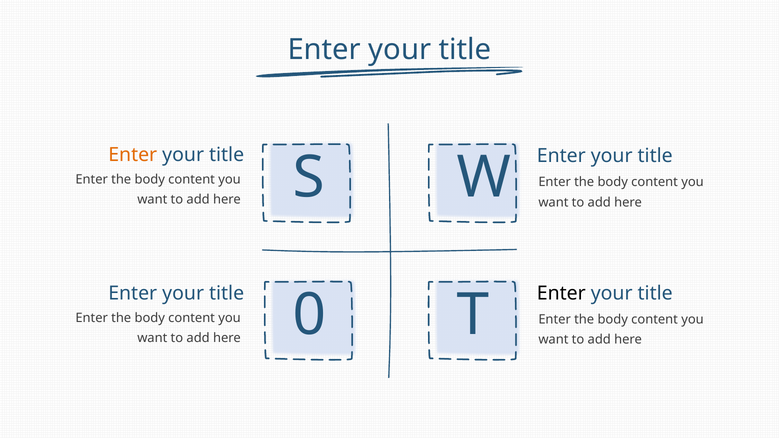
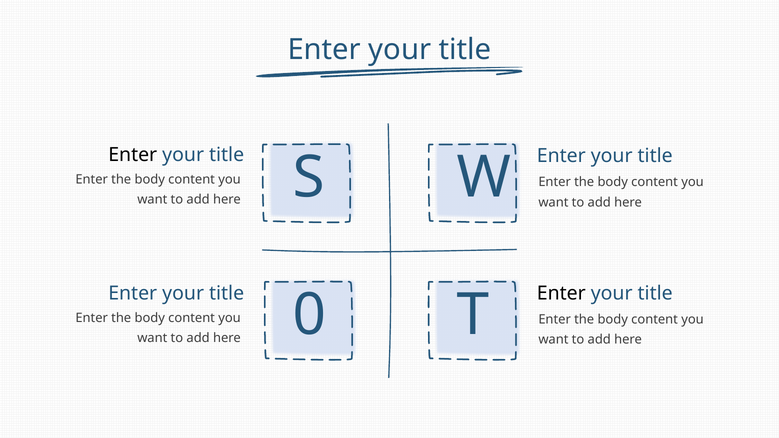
Enter at (133, 155) colour: orange -> black
